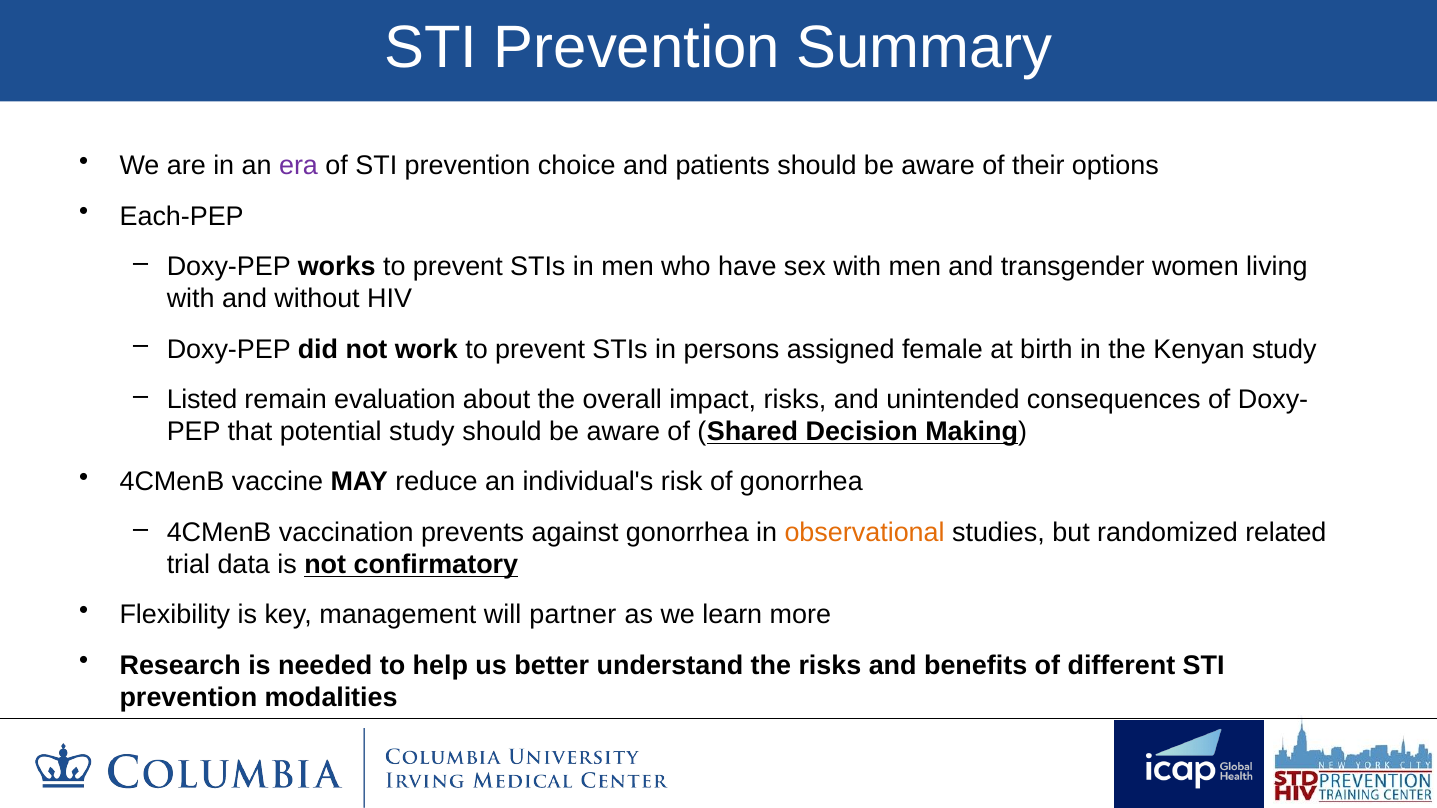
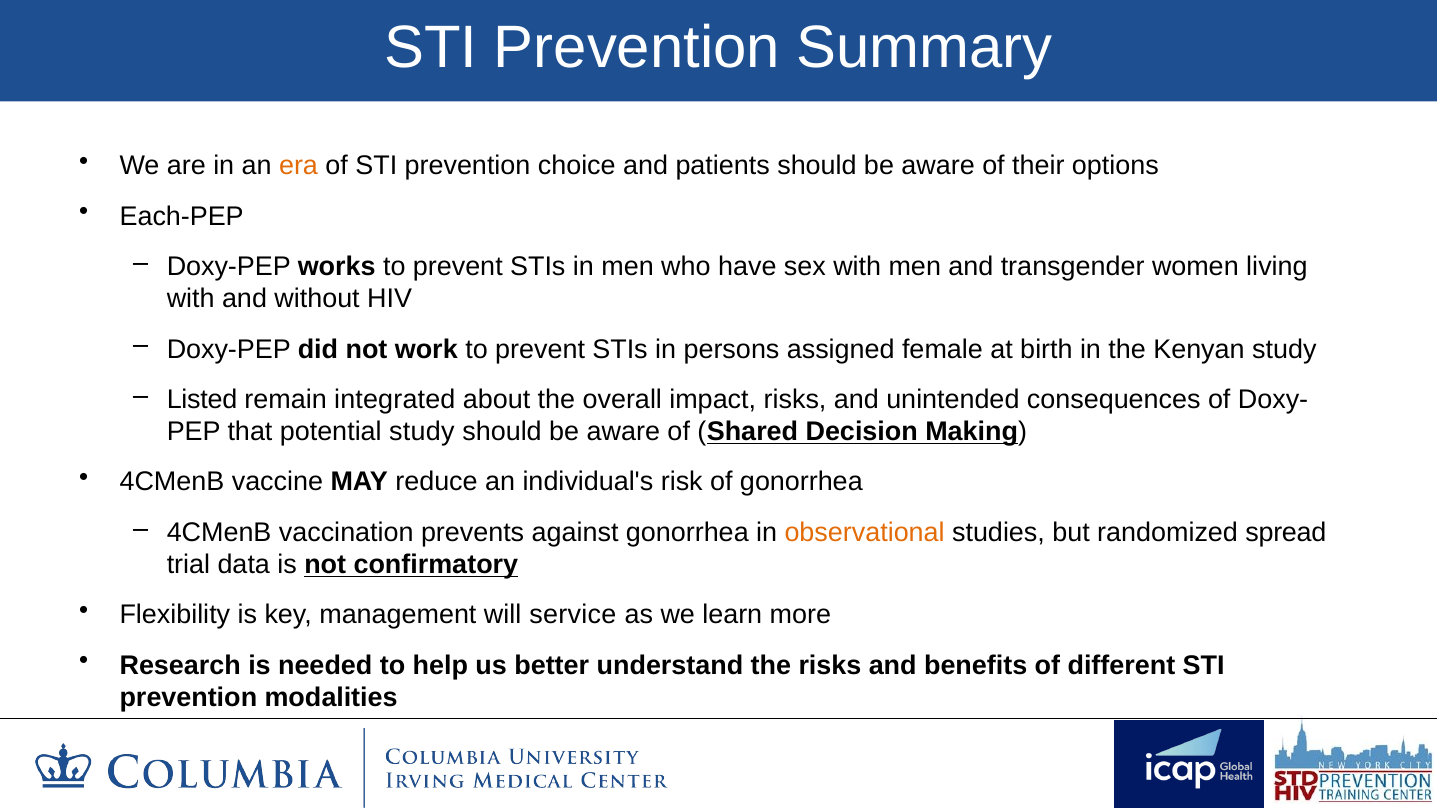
era colour: purple -> orange
evaluation: evaluation -> integrated
related: related -> spread
partner: partner -> service
